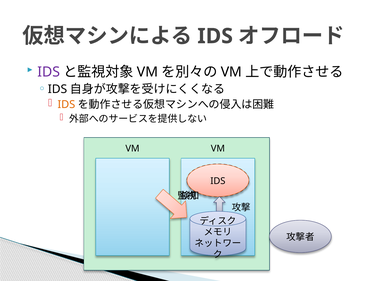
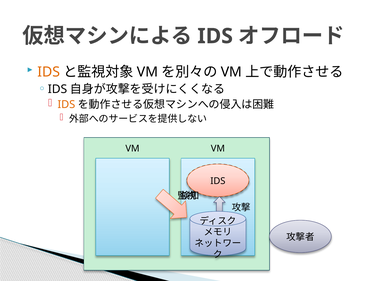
IDS at (49, 72) colour: purple -> orange
